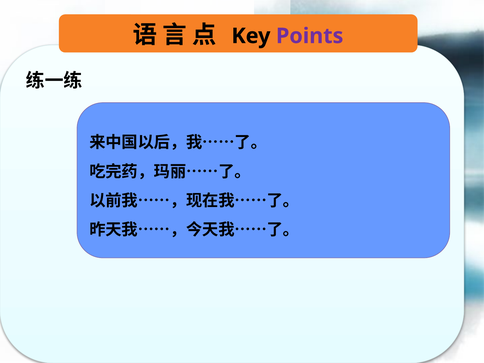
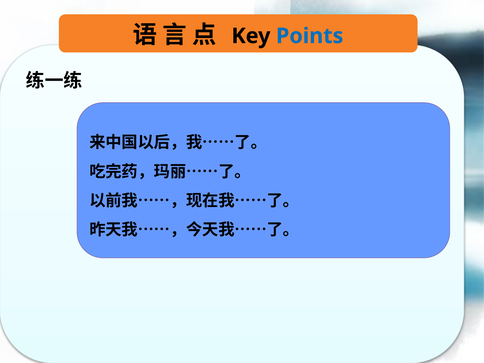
Points colour: purple -> blue
